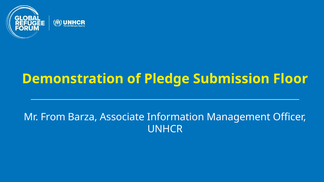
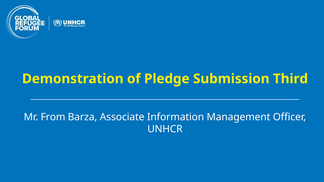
Floor: Floor -> Third
